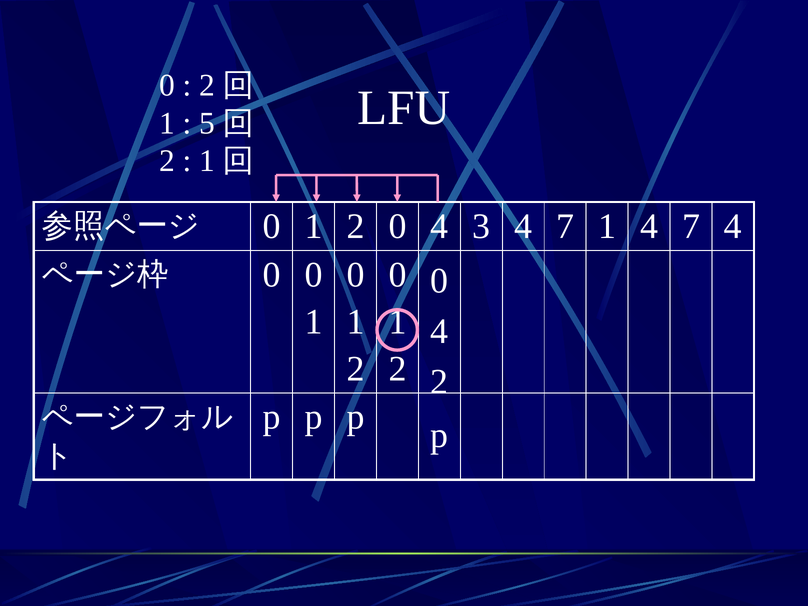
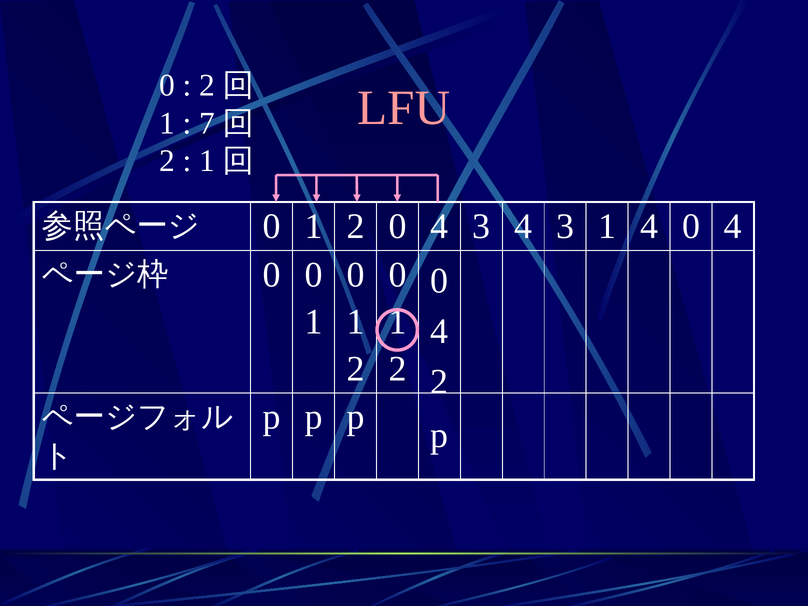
LFU colour: white -> pink
5: 5 -> 7
3 4 7: 7 -> 3
1 4 7: 7 -> 0
